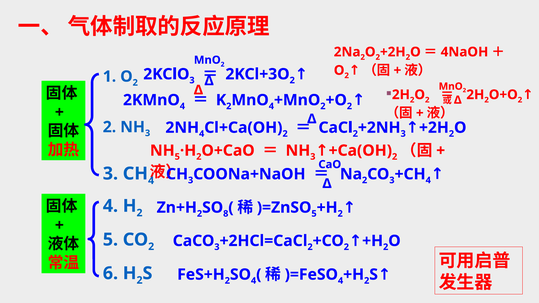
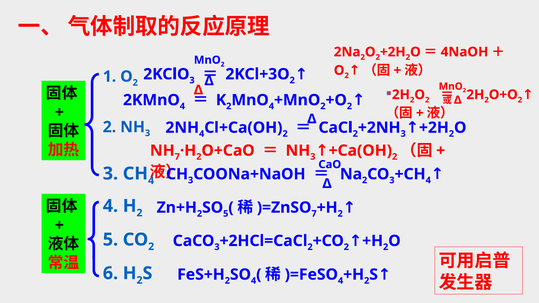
5 at (177, 157): 5 -> 7
8 at (226, 214): 8 -> 5
5 at (314, 214): 5 -> 7
